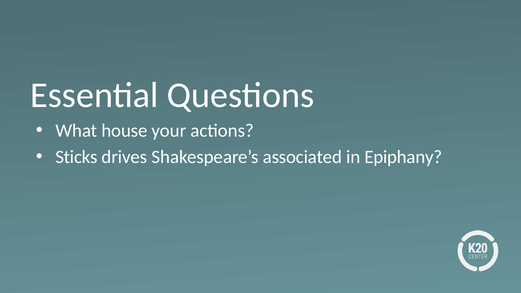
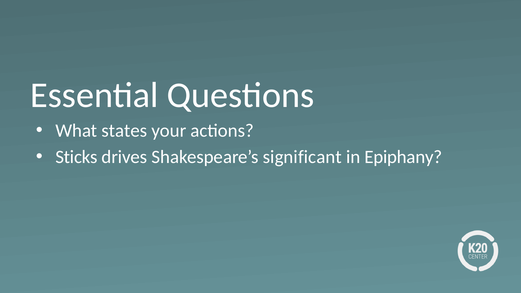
house: house -> states
associated: associated -> significant
